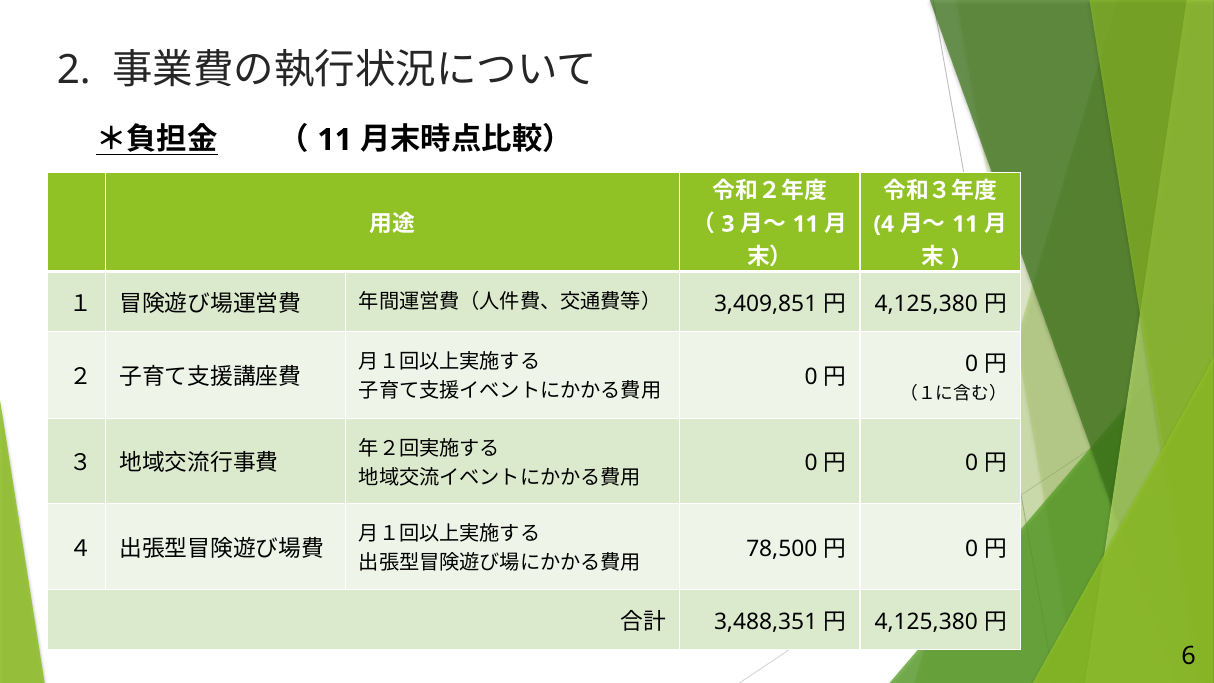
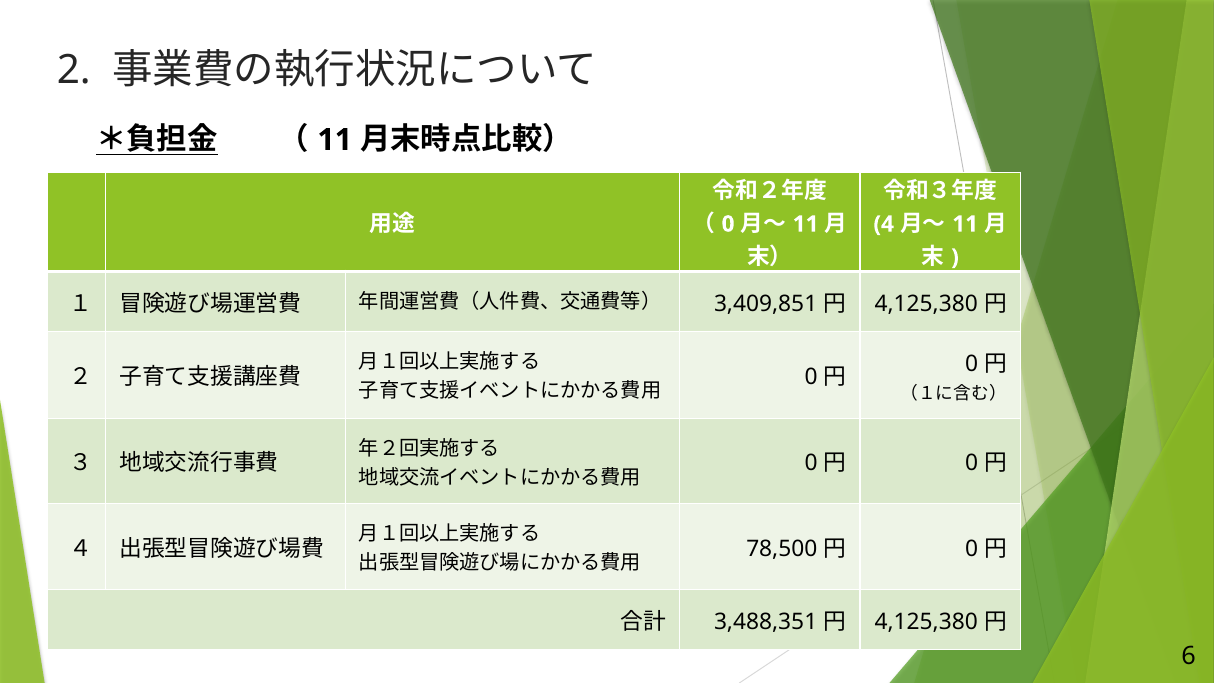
3 at (728, 224): 3 -> 0
